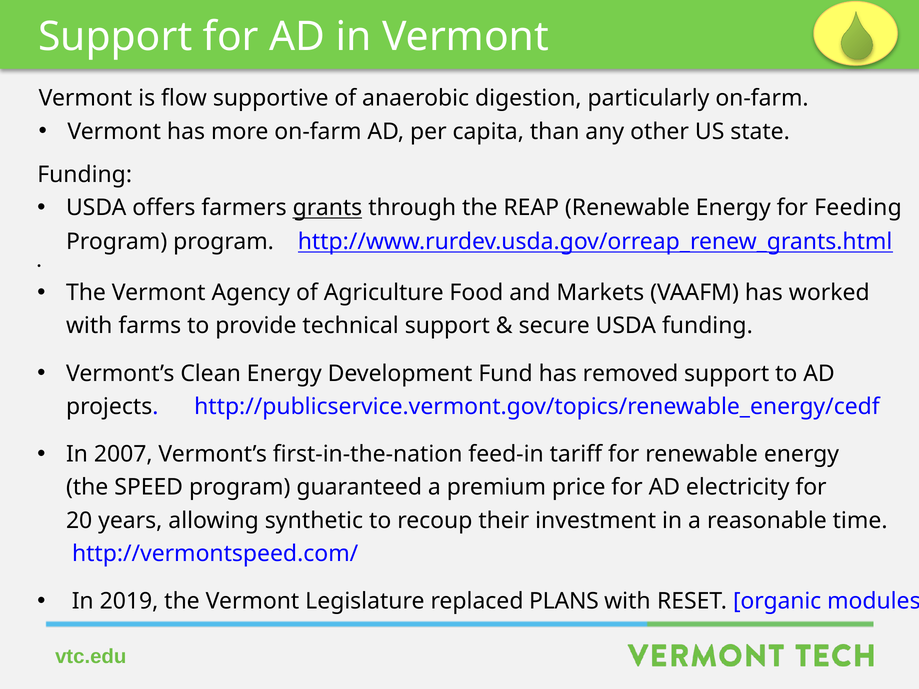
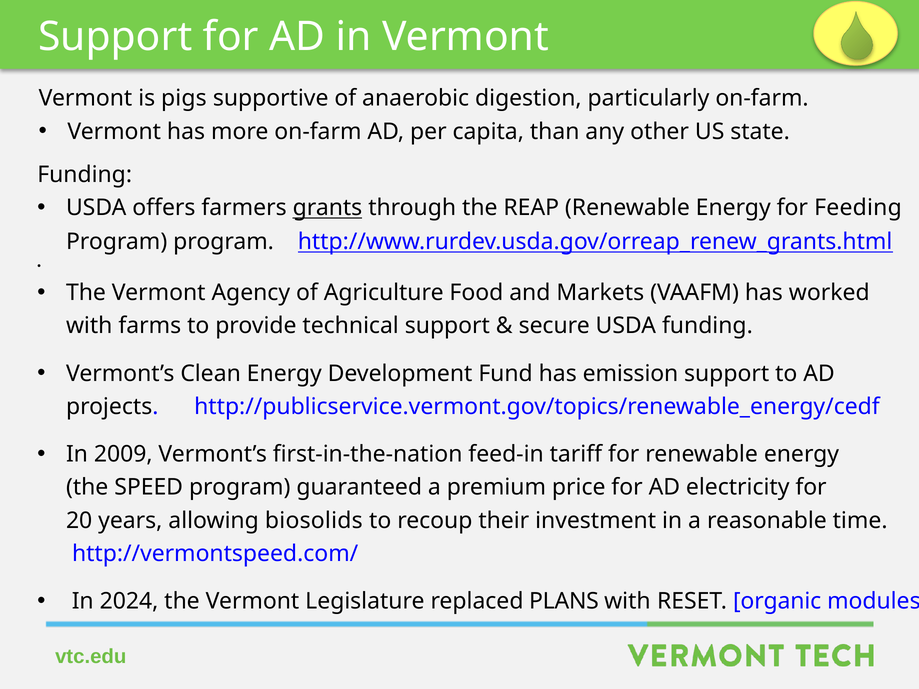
flow: flow -> pigs
removed: removed -> emission
2007: 2007 -> 2009
synthetic: synthetic -> biosolids
2019: 2019 -> 2024
